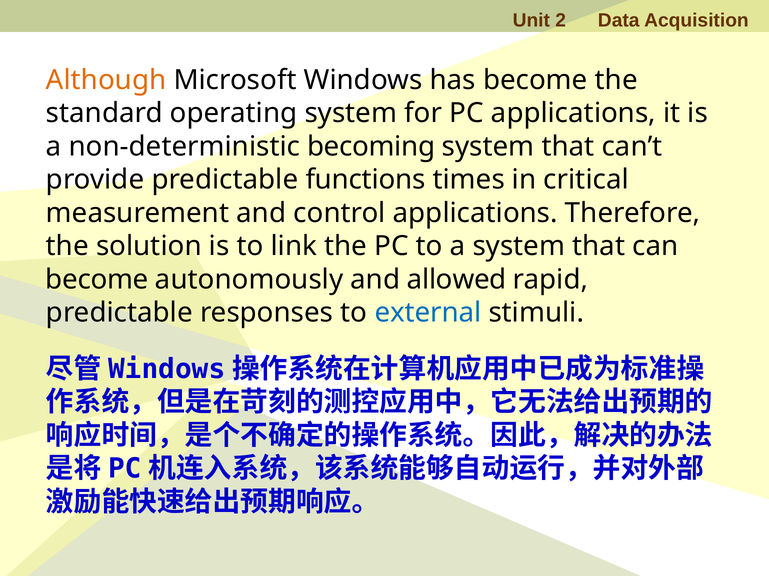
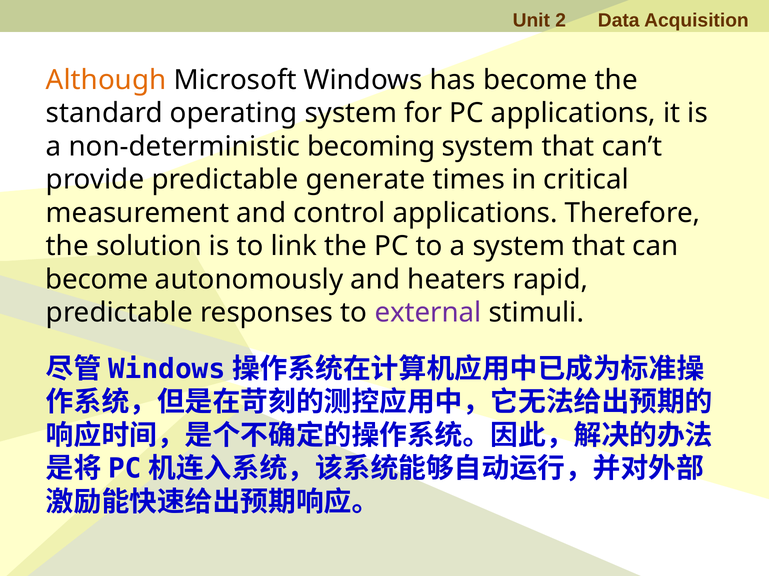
functions: functions -> generate
allowed: allowed -> heaters
external colour: blue -> purple
